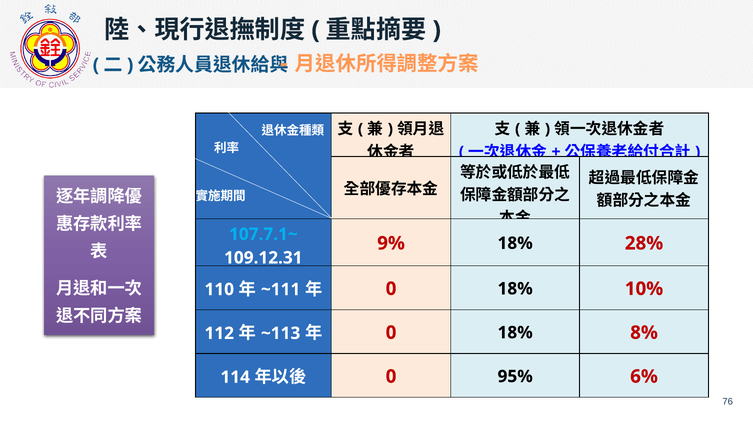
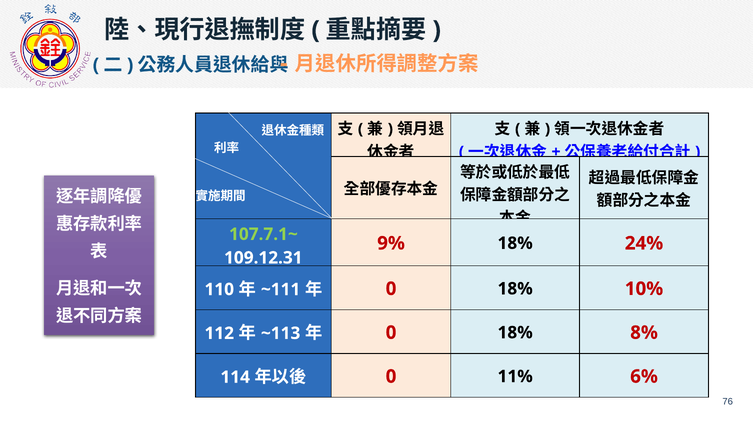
107.7.1~ colour: light blue -> light green
28%: 28% -> 24%
95%: 95% -> 11%
